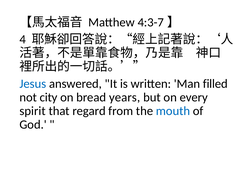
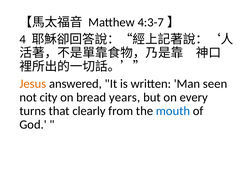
Jesus colour: blue -> orange
filled: filled -> seen
spirit: spirit -> turns
regard: regard -> clearly
